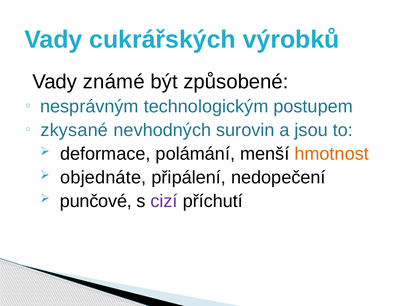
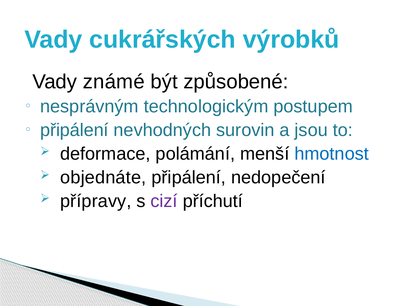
zkysané at (74, 130): zkysané -> připálení
hmotnost colour: orange -> blue
punčové: punčové -> přípravy
